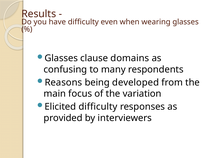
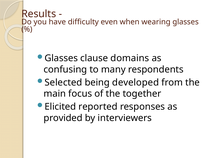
Reasons: Reasons -> Selected
variation: variation -> together
Elicited difficulty: difficulty -> reported
